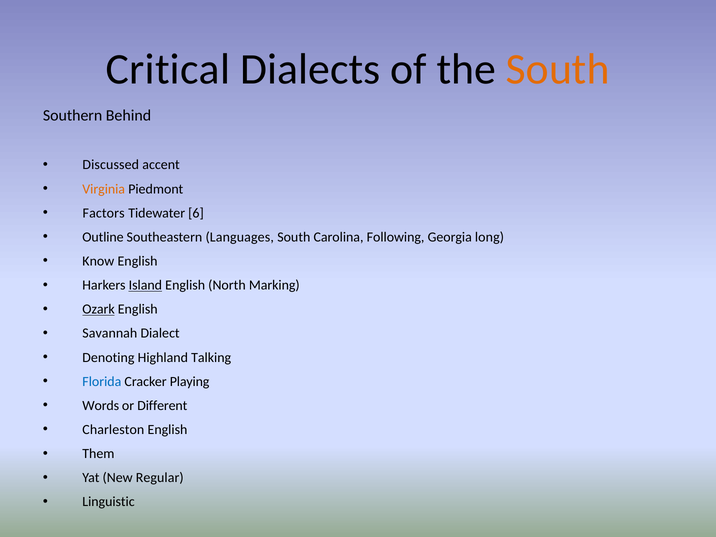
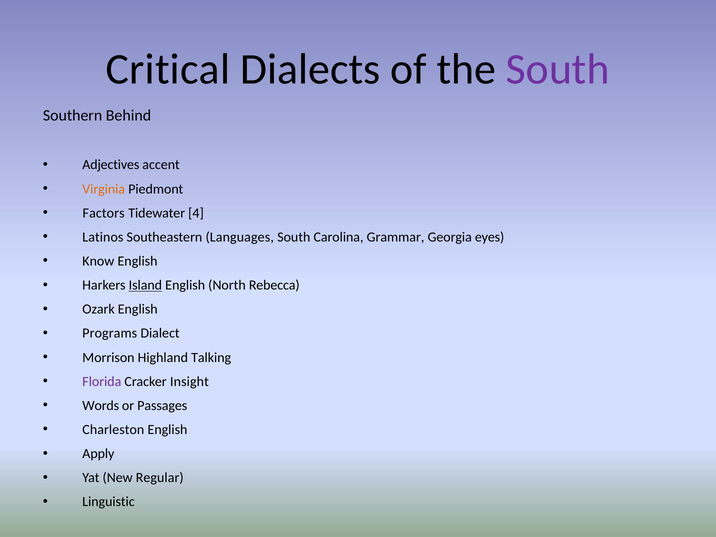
South at (558, 69) colour: orange -> purple
Discussed: Discussed -> Adjectives
6: 6 -> 4
Outline: Outline -> Latinos
Following: Following -> Grammar
long: long -> eyes
Marking: Marking -> Rebecca
Ozark underline: present -> none
Savannah: Savannah -> Programs
Denoting: Denoting -> Morrison
Florida colour: blue -> purple
Playing: Playing -> Insight
Different: Different -> Passages
Them: Them -> Apply
